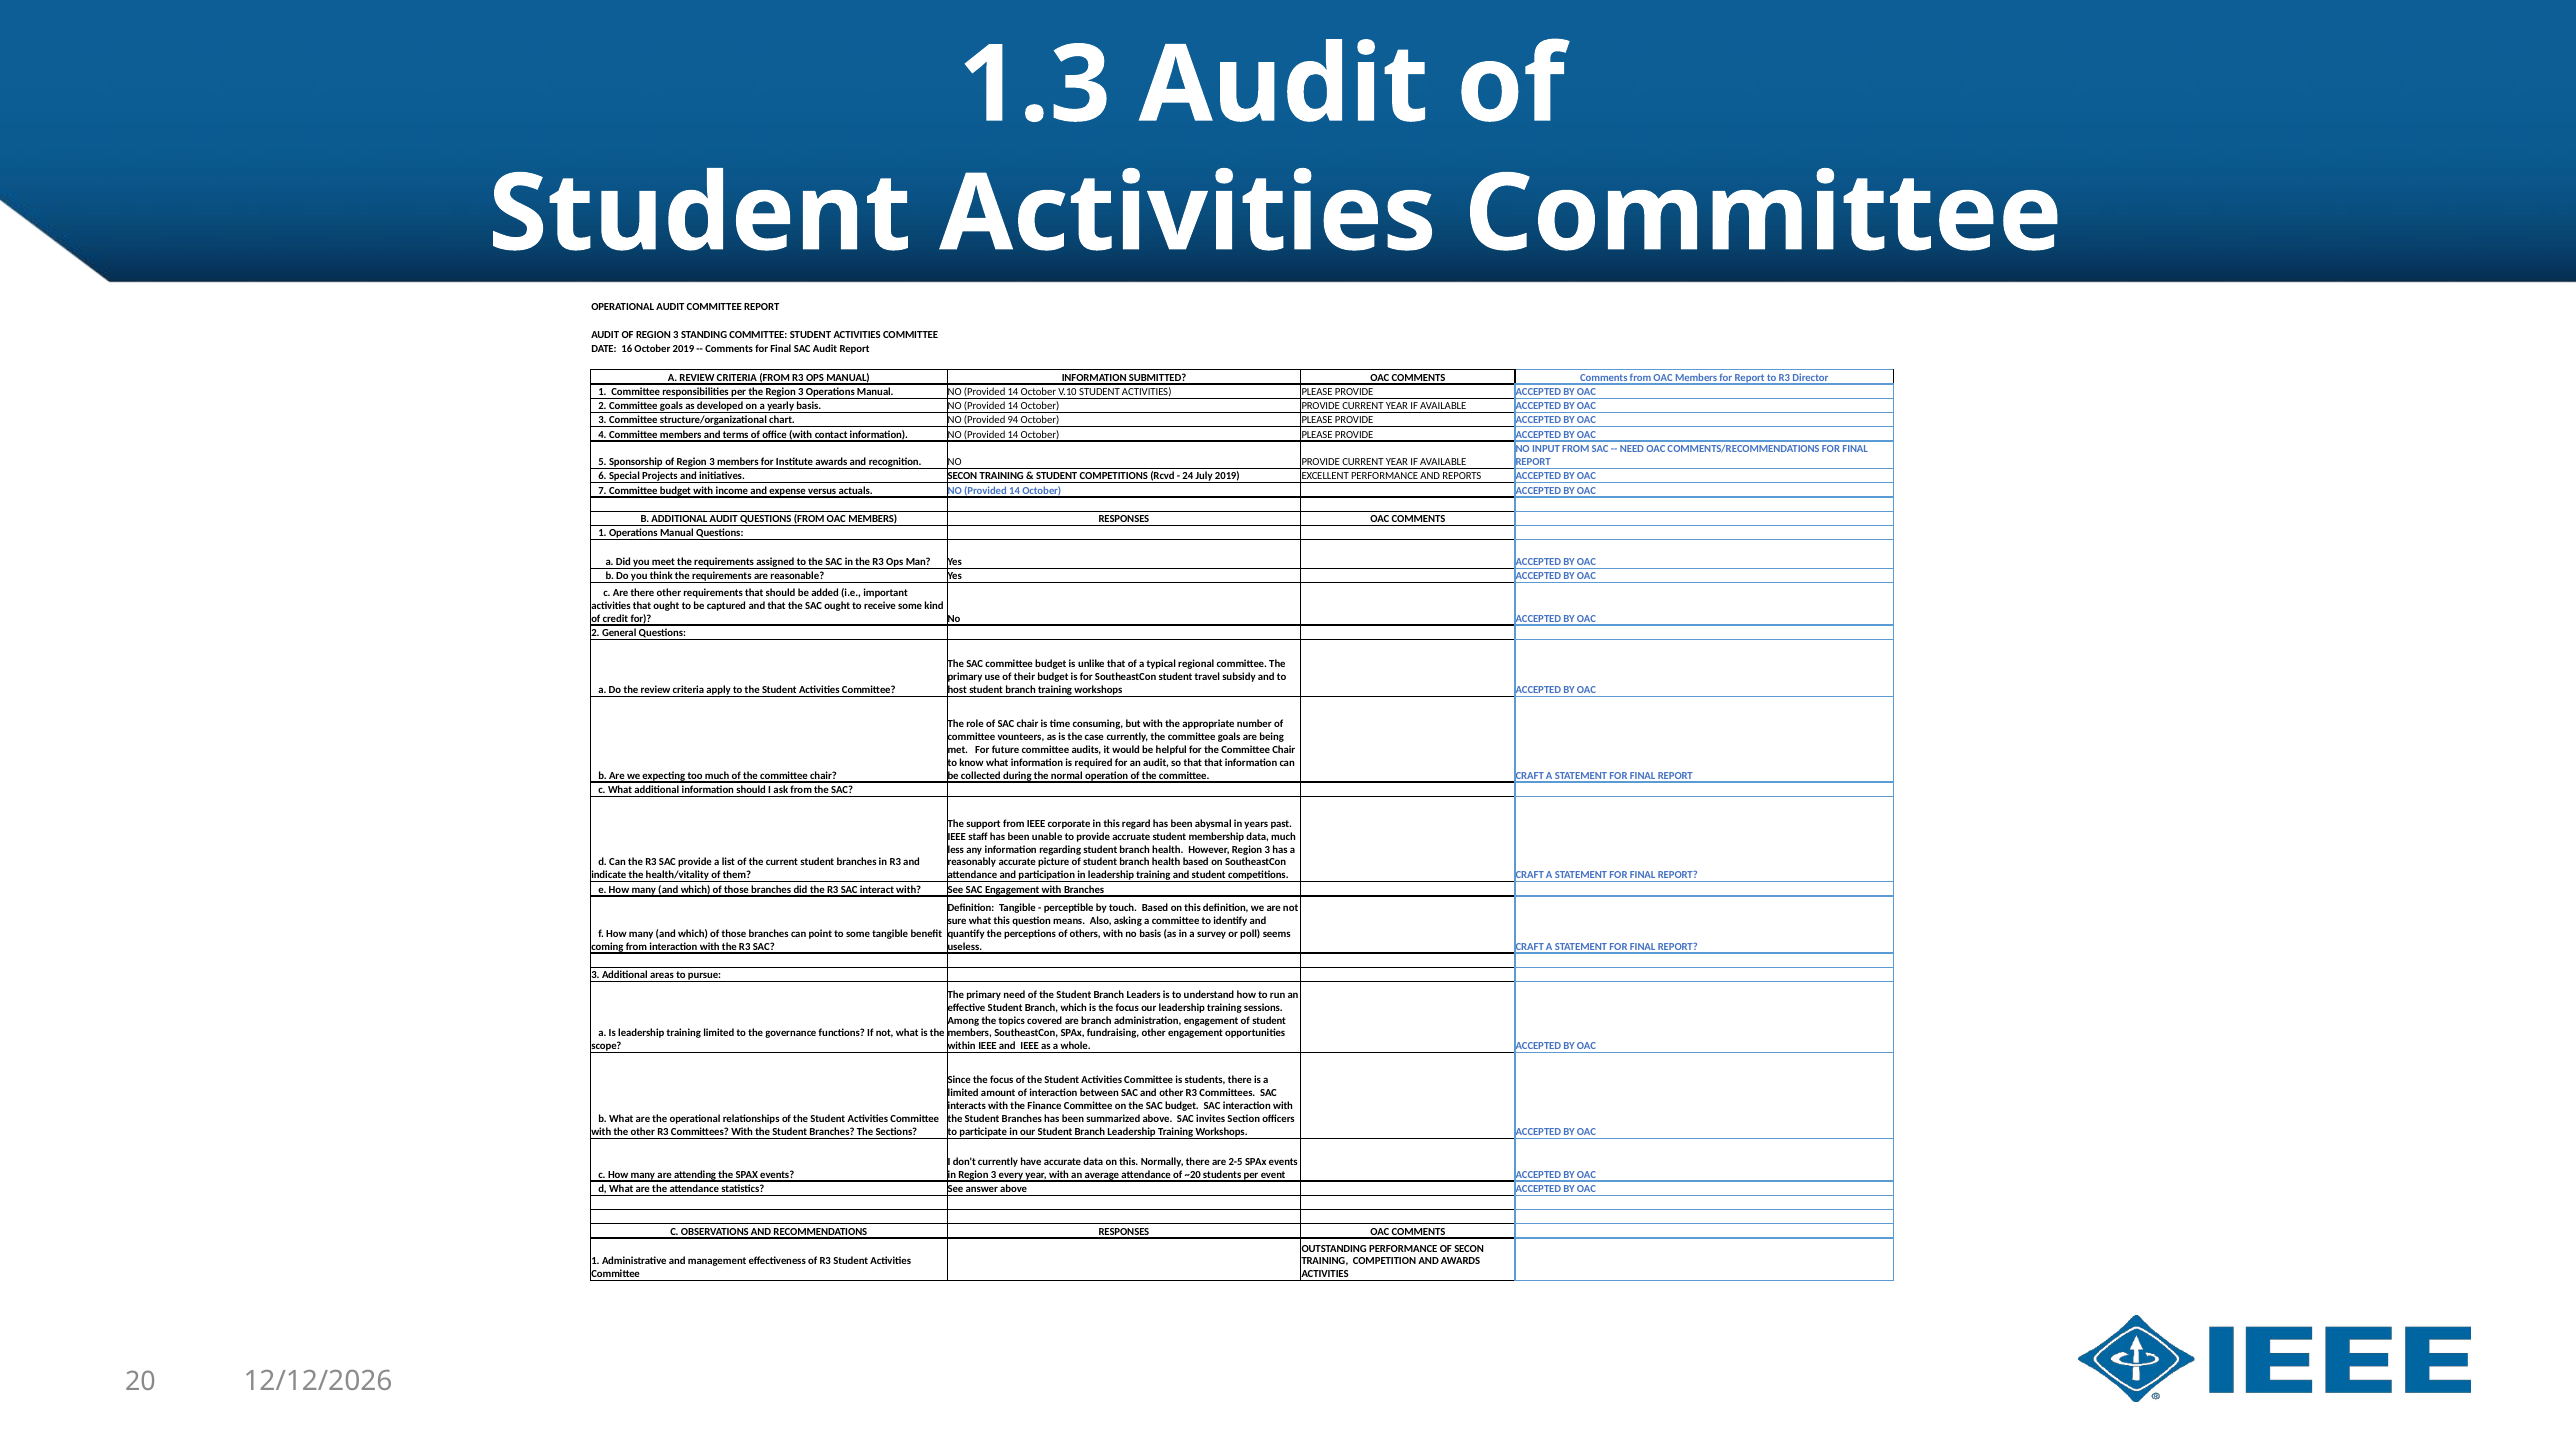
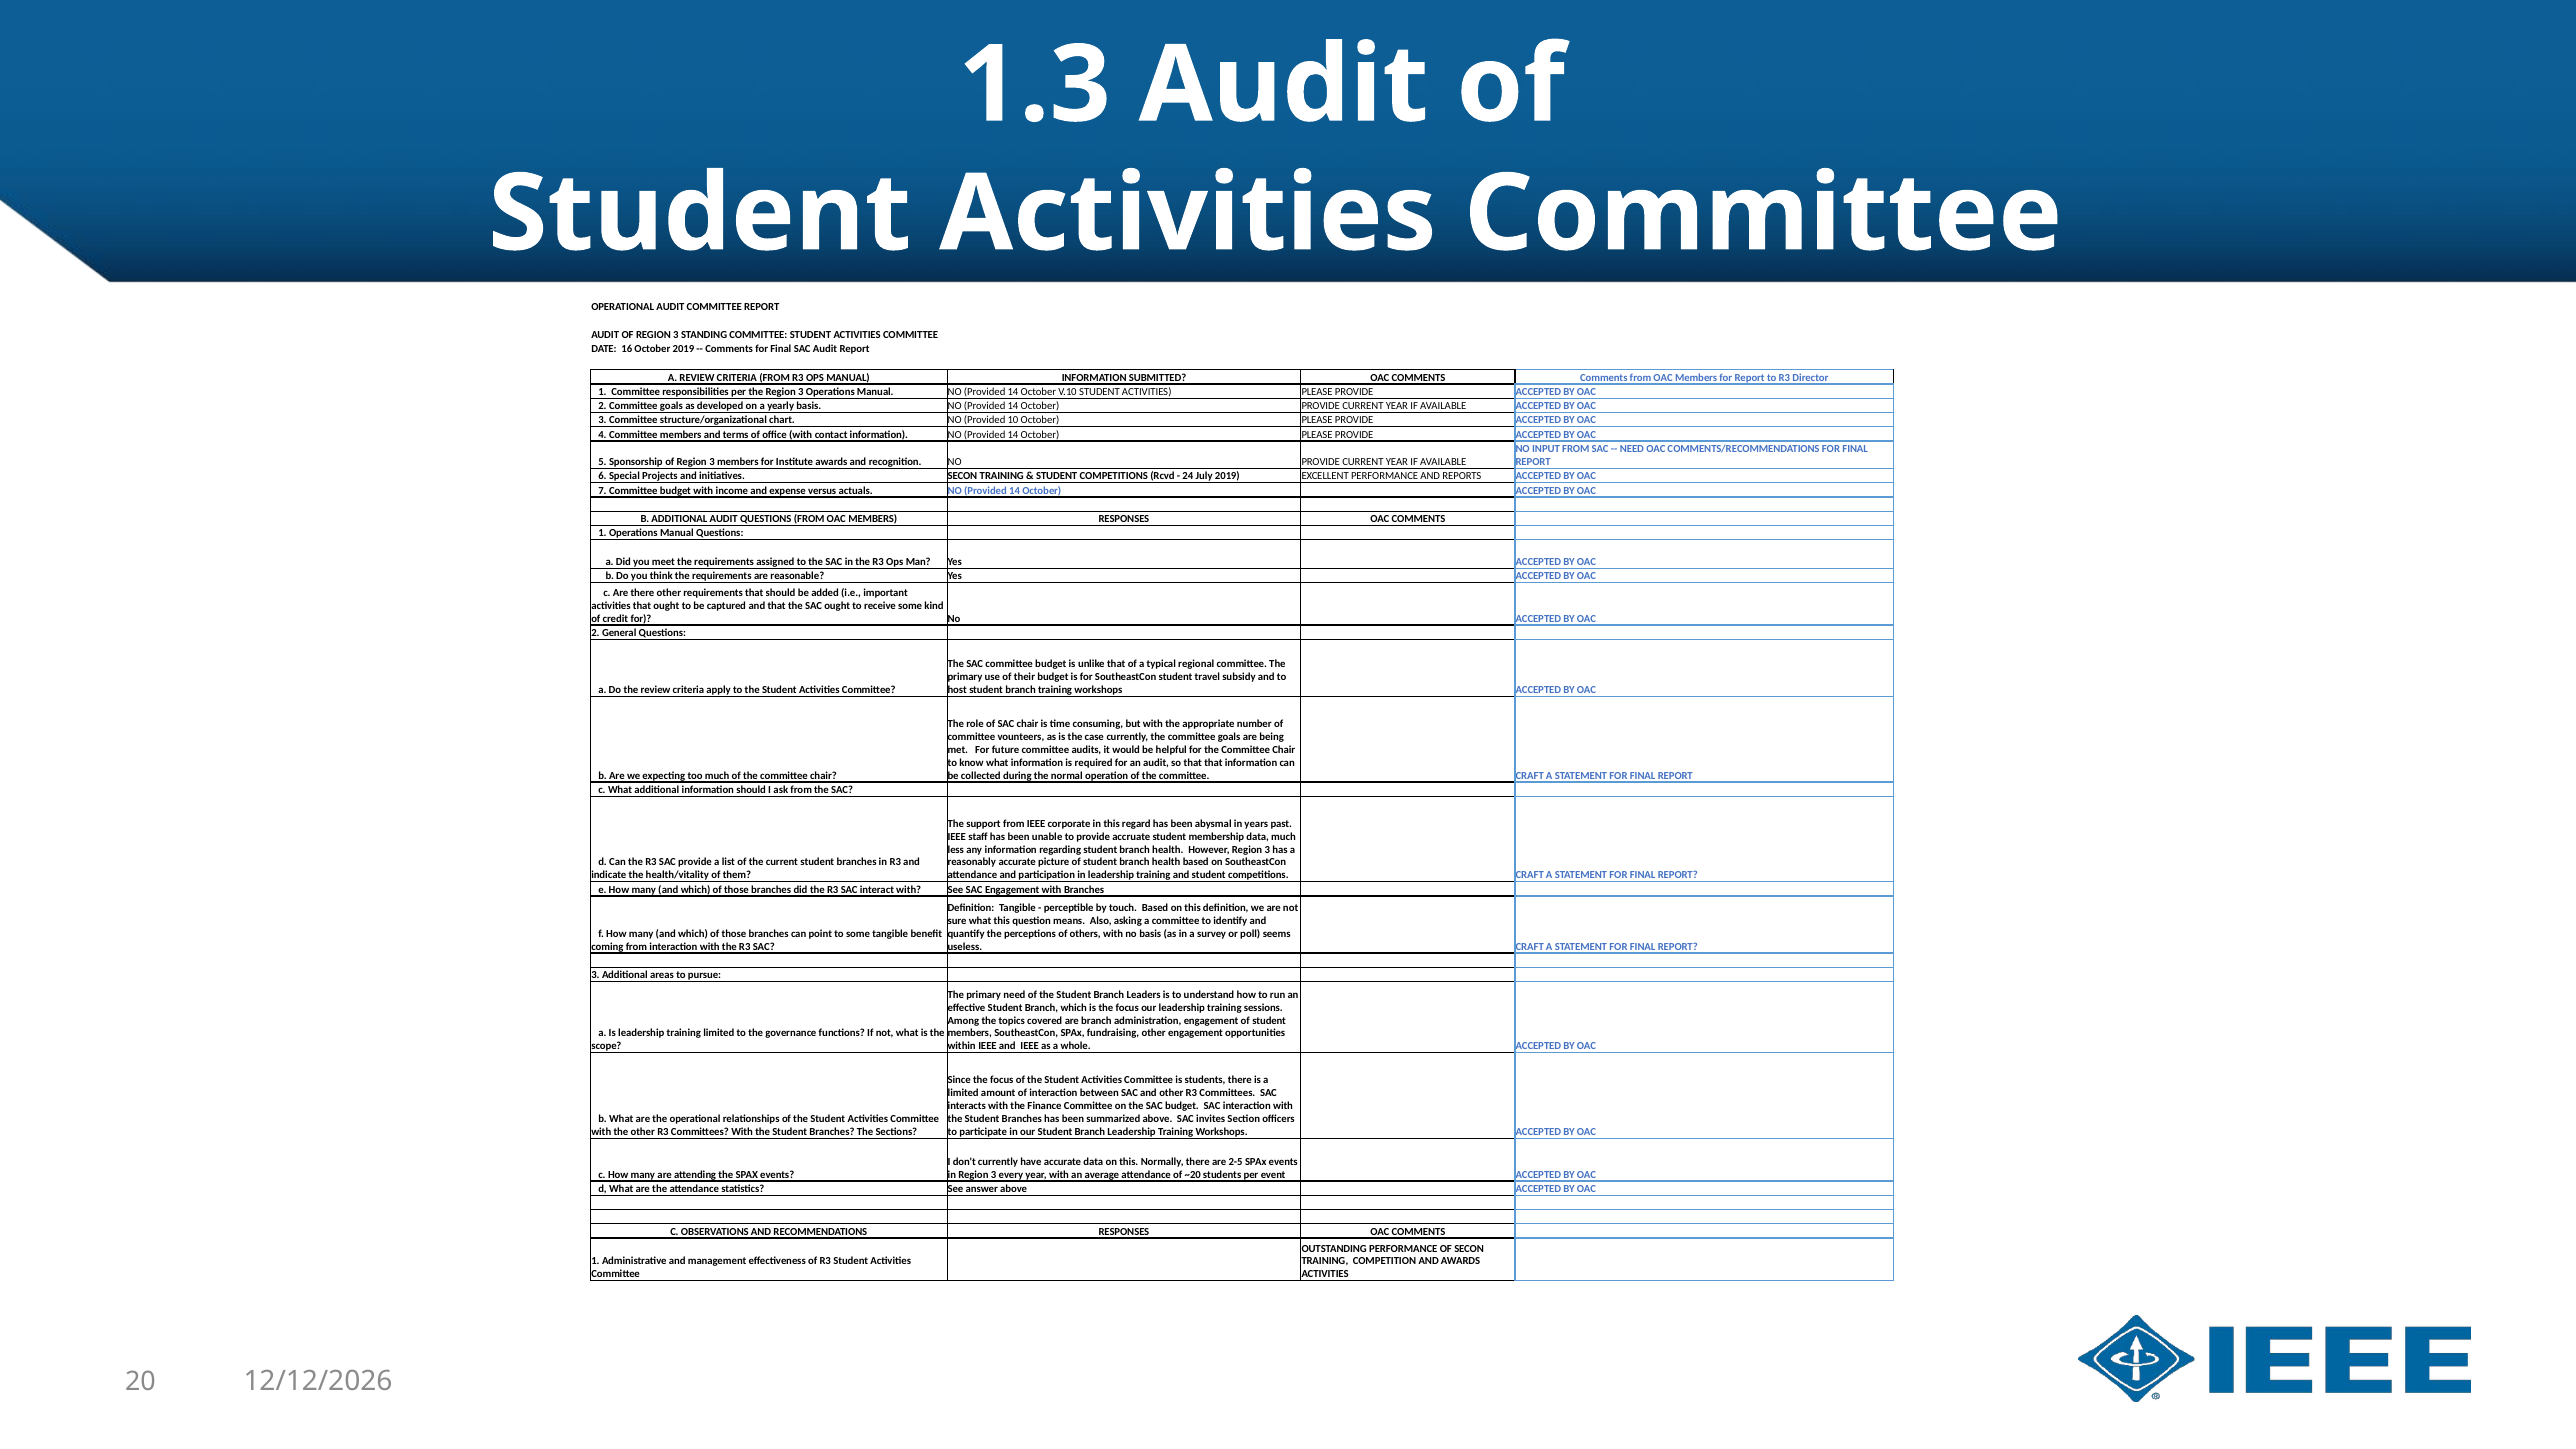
94: 94 -> 10
